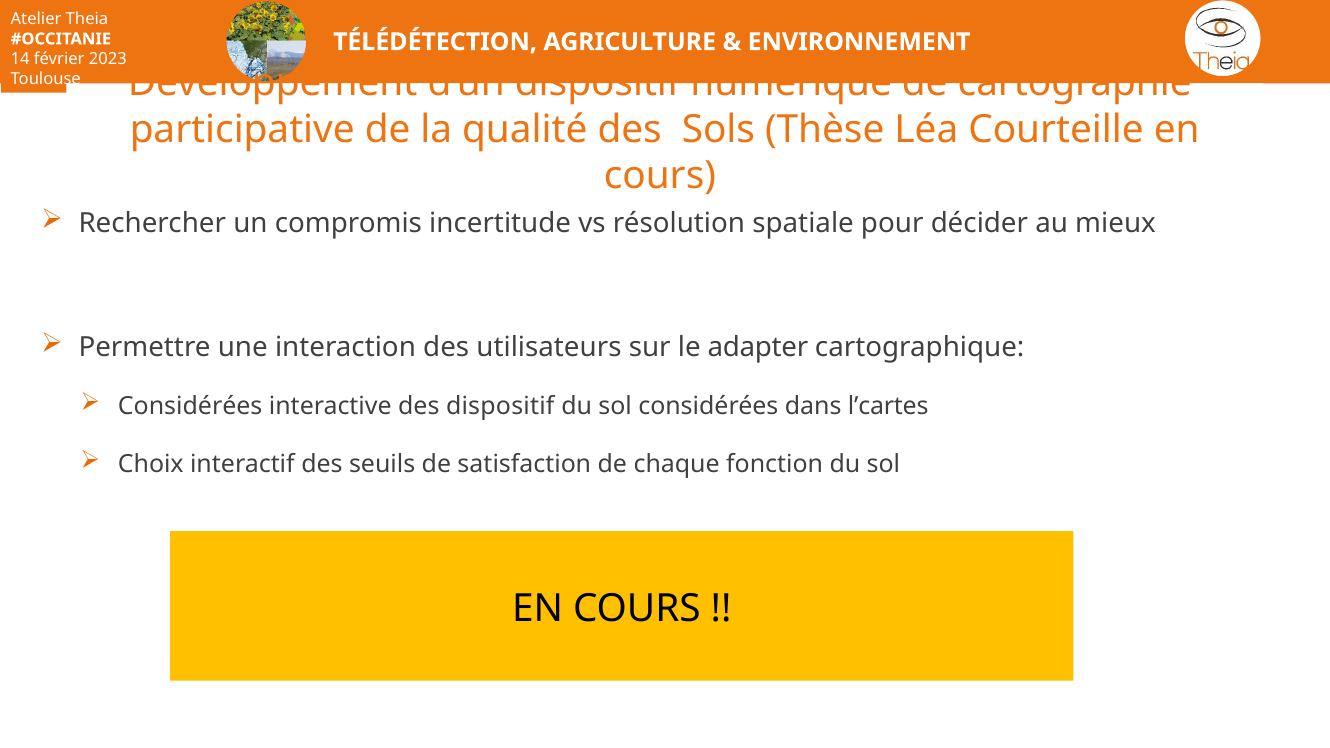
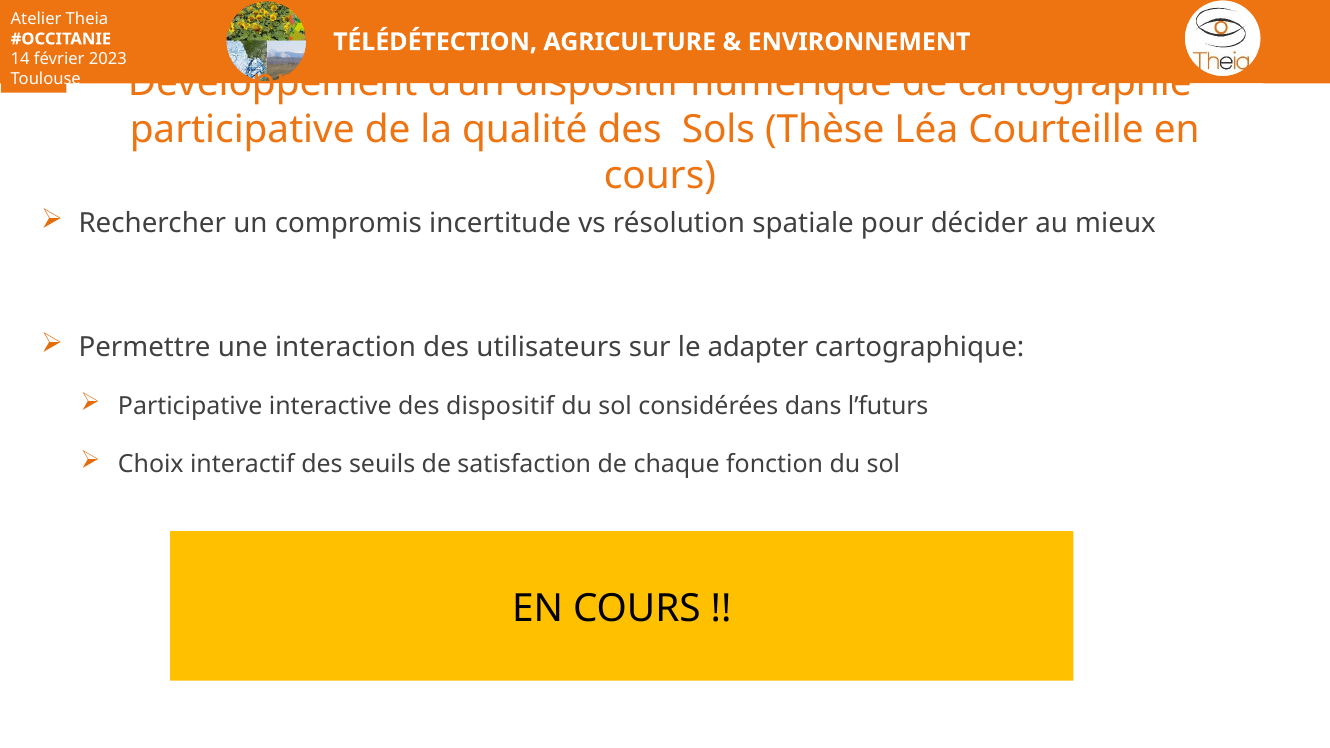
Considérées at (190, 407): Considérées -> Participative
l’cartes: l’cartes -> l’futurs
